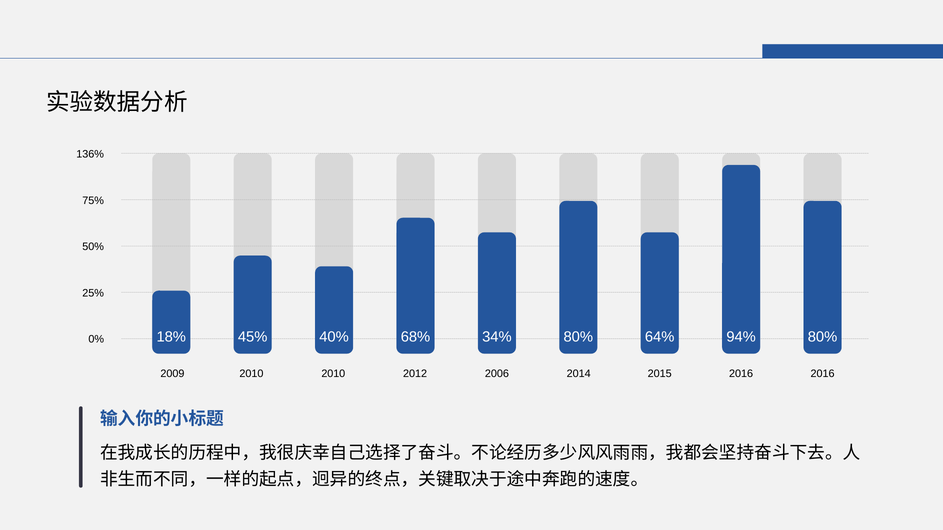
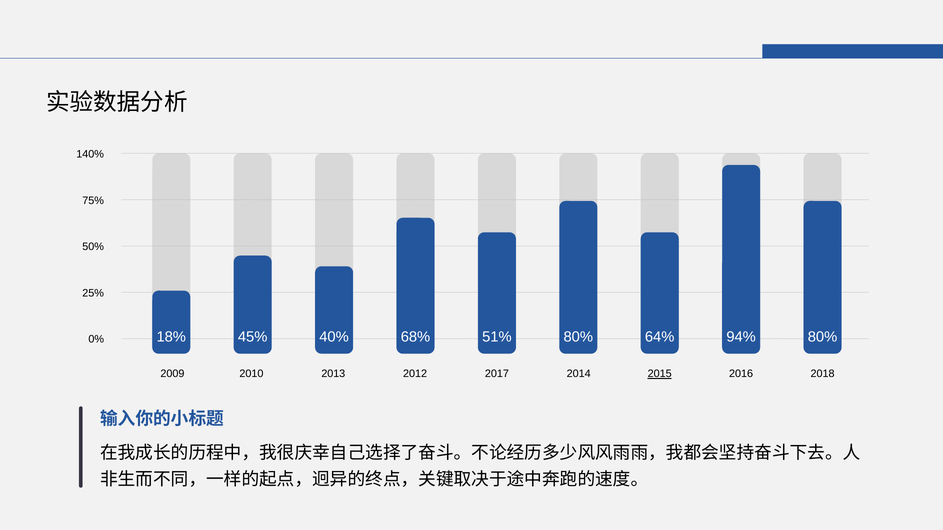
136%: 136% -> 140%
34%: 34% -> 51%
2010 at (333, 374): 2010 -> 2013
2006: 2006 -> 2017
2015 underline: none -> present
2016 at (823, 374): 2016 -> 2018
